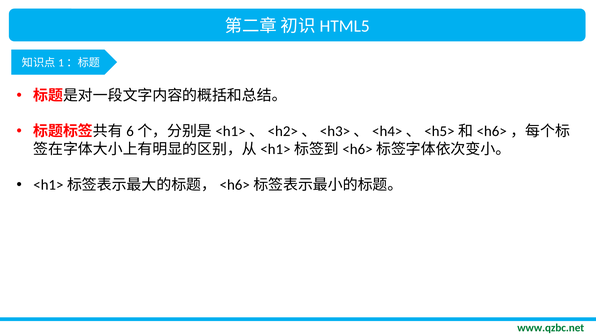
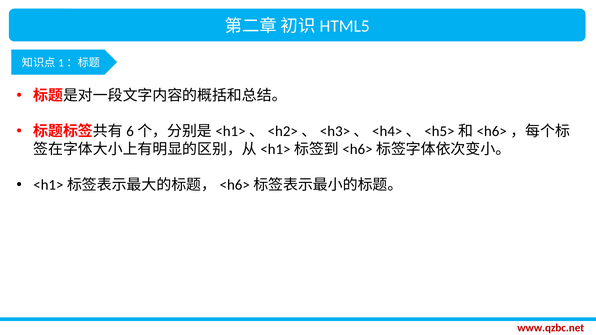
www.qzbc.net colour: green -> red
